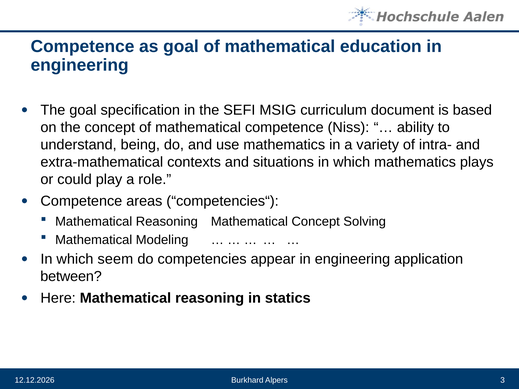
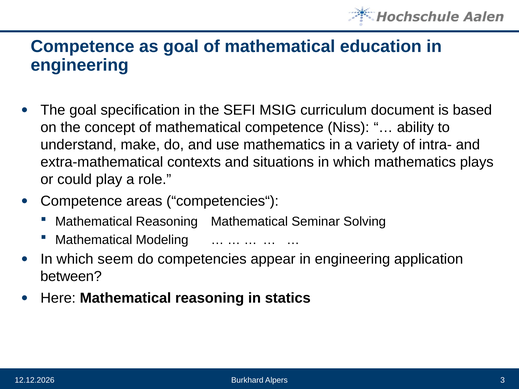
being: being -> make
Mathematical Concept: Concept -> Seminar
